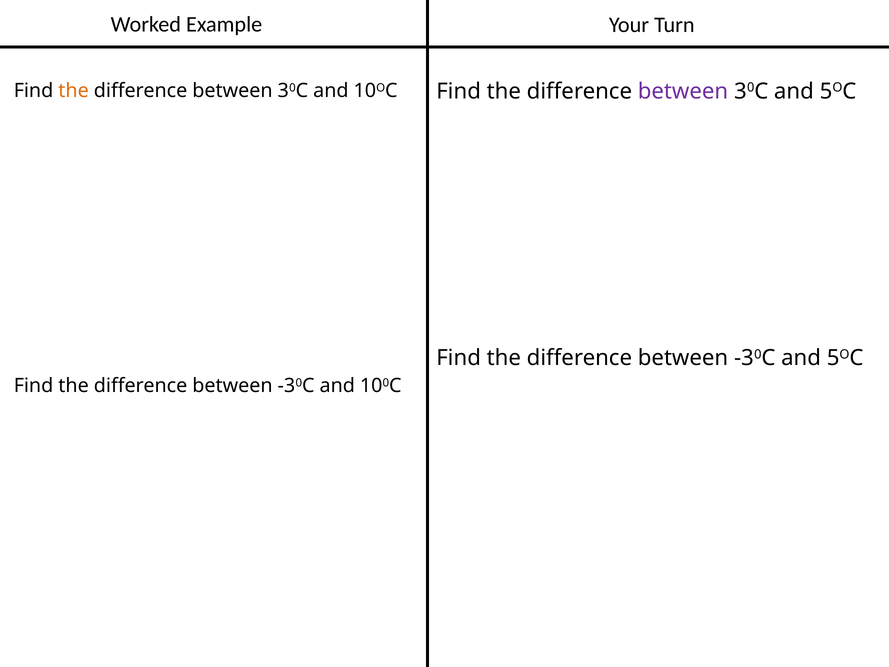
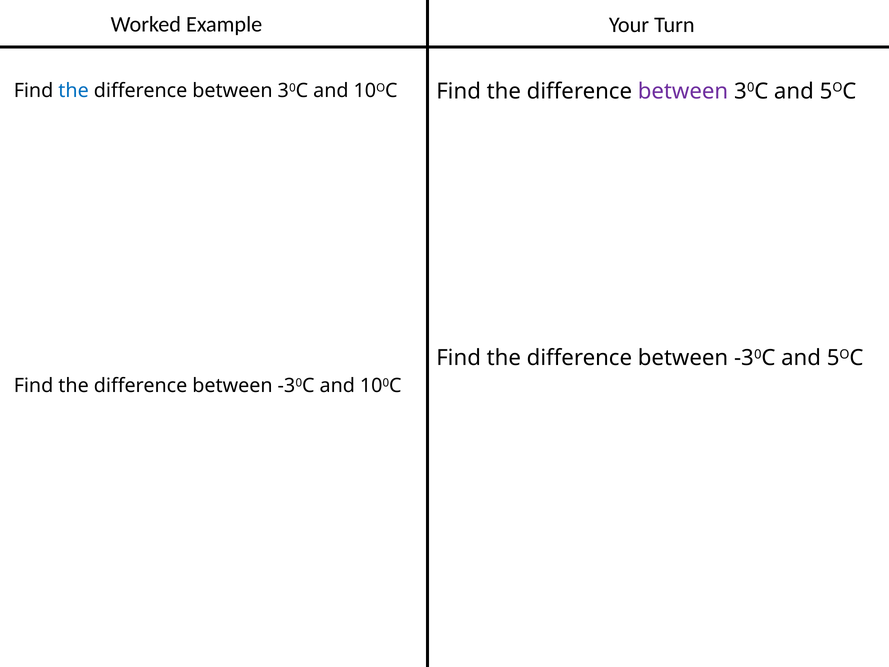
the at (74, 91) colour: orange -> blue
